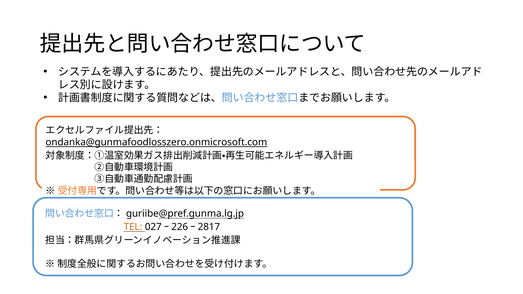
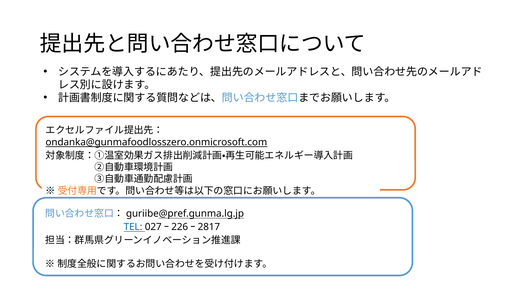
TEL colour: orange -> blue
